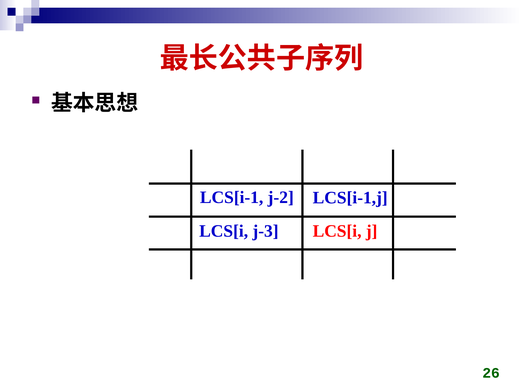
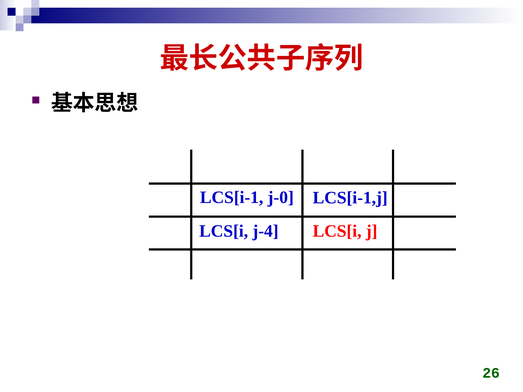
j-2: j-2 -> j-0
j-3: j-3 -> j-4
